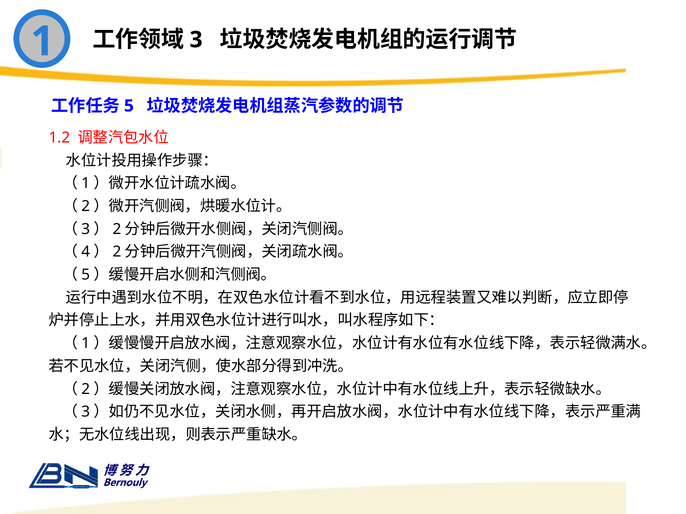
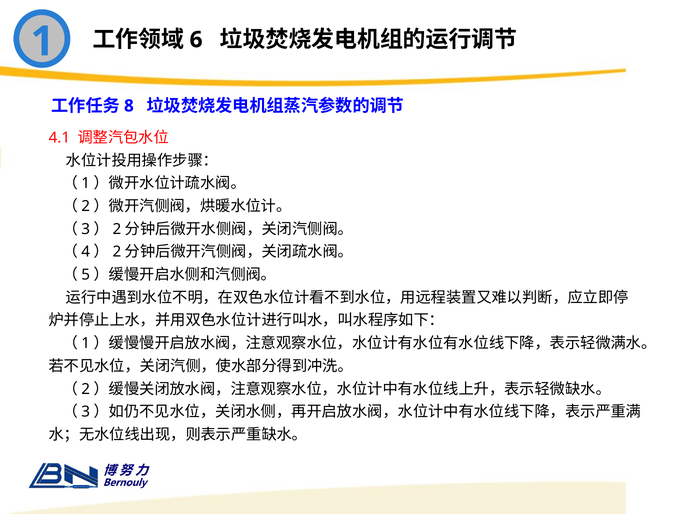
3: 3 -> 6
5: 5 -> 8
1.2: 1.2 -> 4.1
